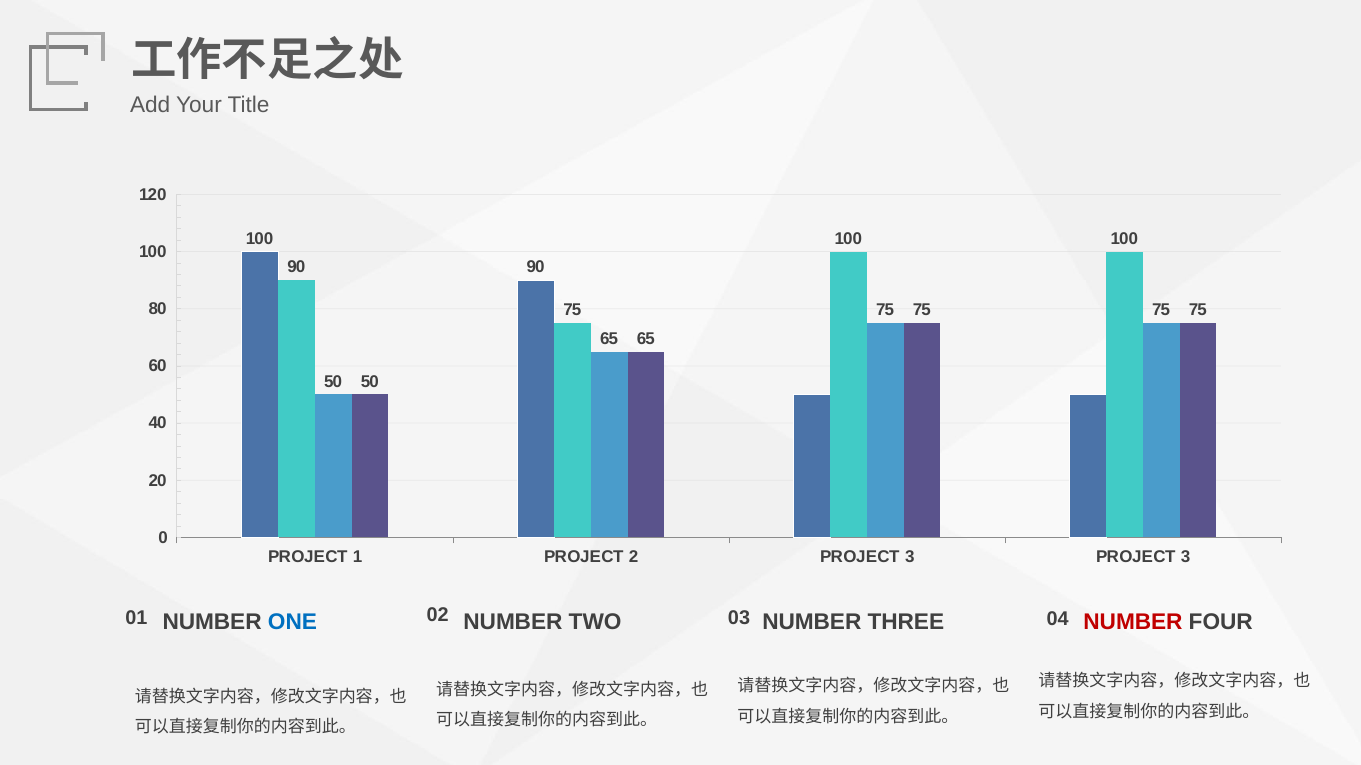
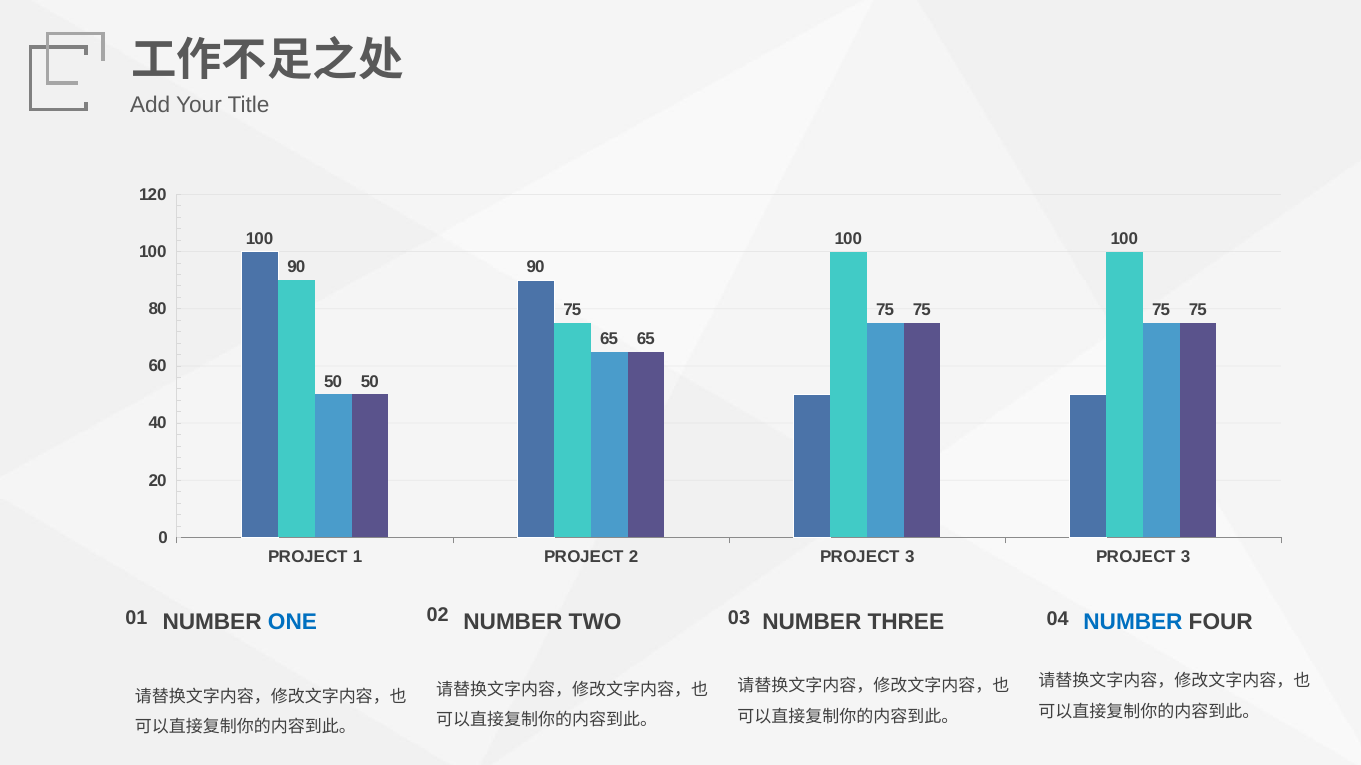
NUMBER at (1133, 623) colour: red -> blue
